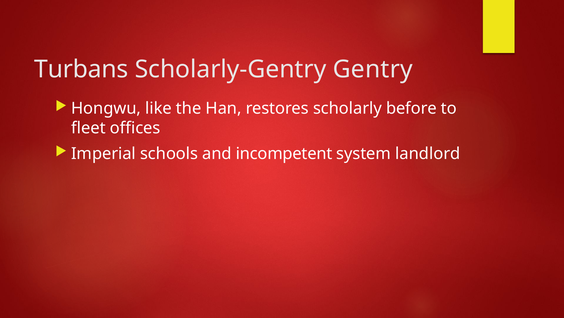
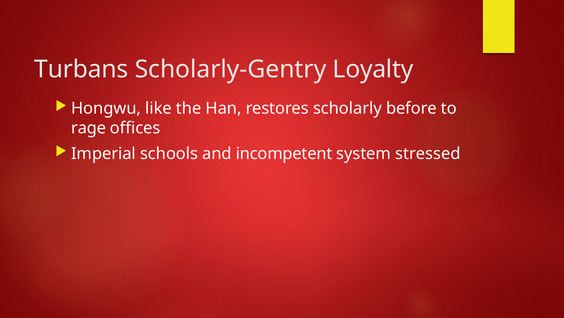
Gentry: Gentry -> Loyalty
fleet: fleet -> rage
landlord: landlord -> stressed
